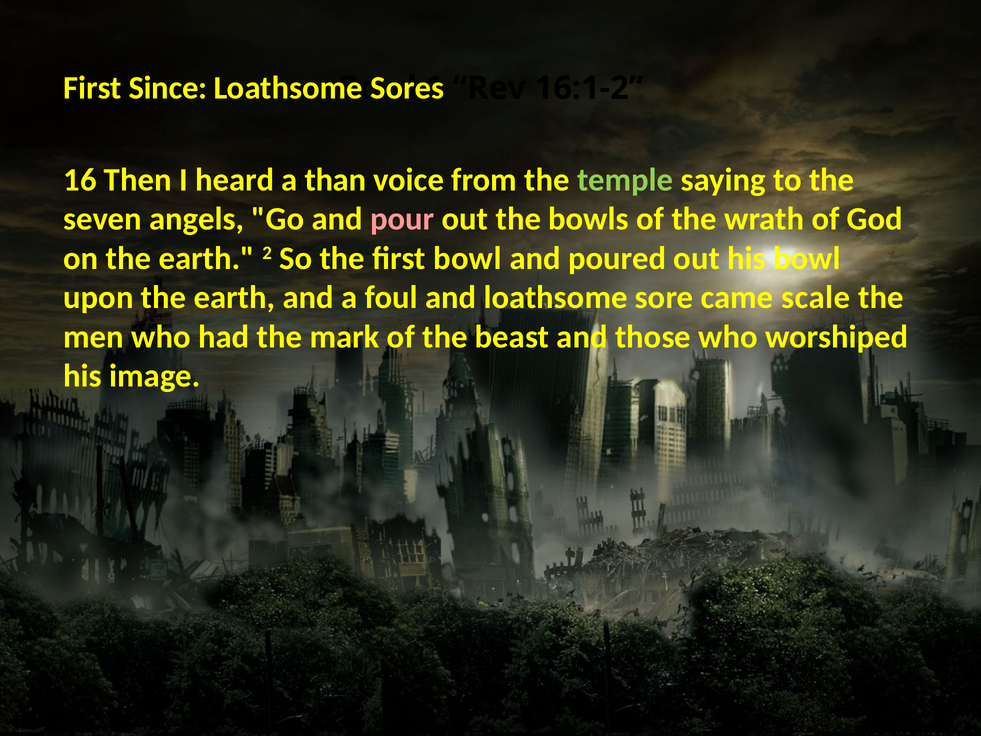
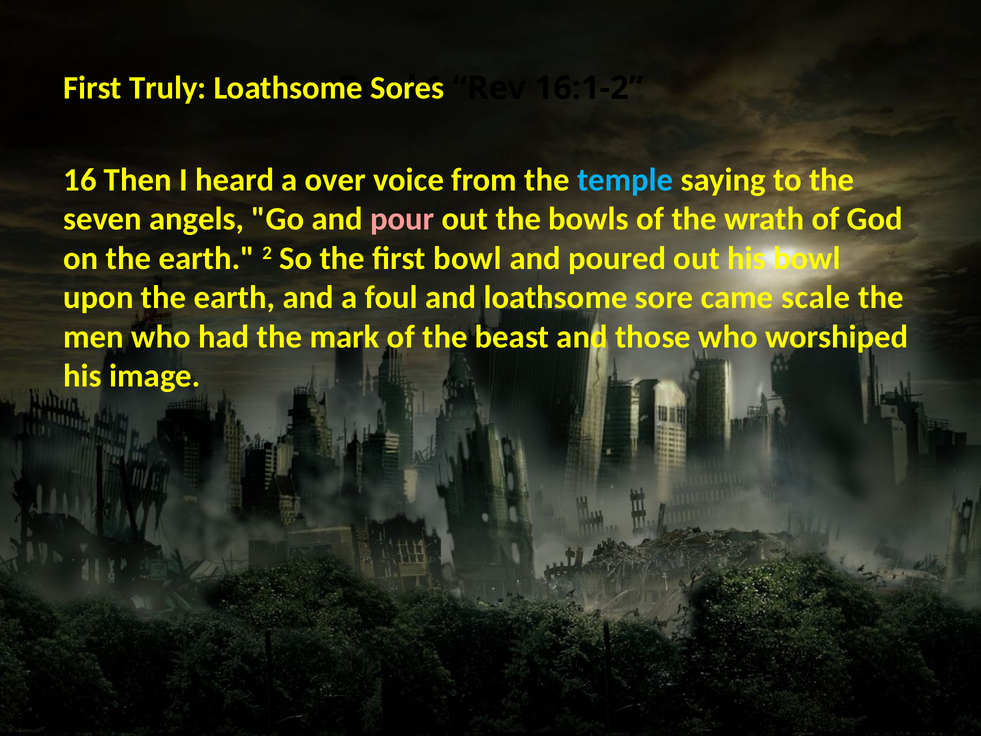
Since: Since -> Truly
than: than -> over
temple colour: light green -> light blue
